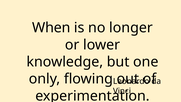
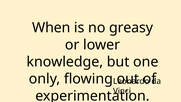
longer: longer -> greasy
